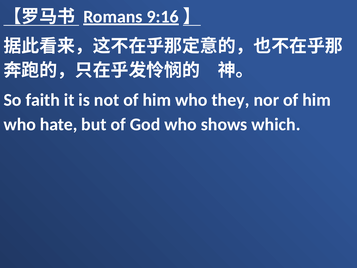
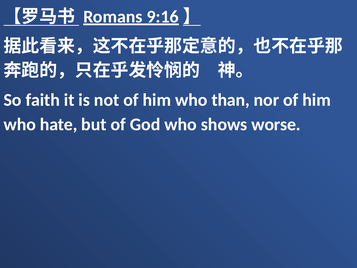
they: they -> than
which: which -> worse
